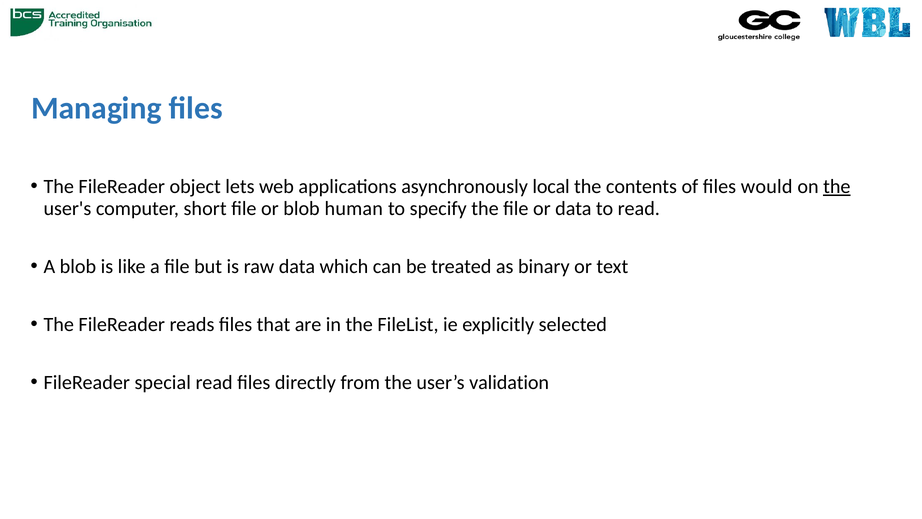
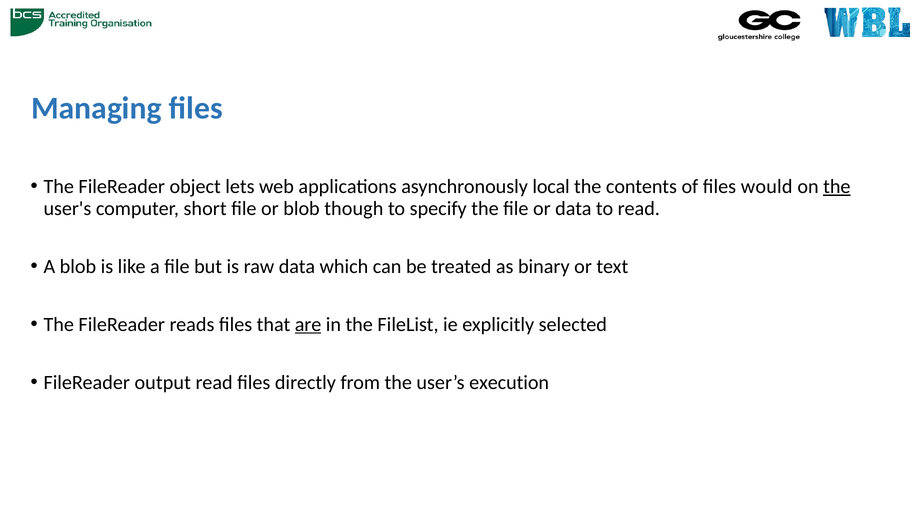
human: human -> though
are underline: none -> present
special: special -> output
validation: validation -> execution
